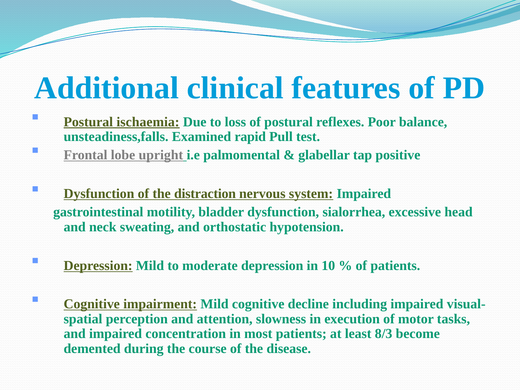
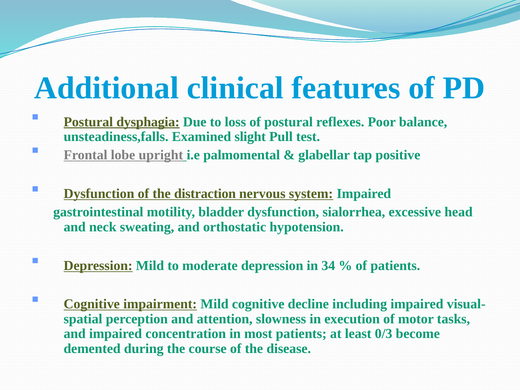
ischaemia: ischaemia -> dysphagia
rapid: rapid -> slight
10: 10 -> 34
8/3: 8/3 -> 0/3
